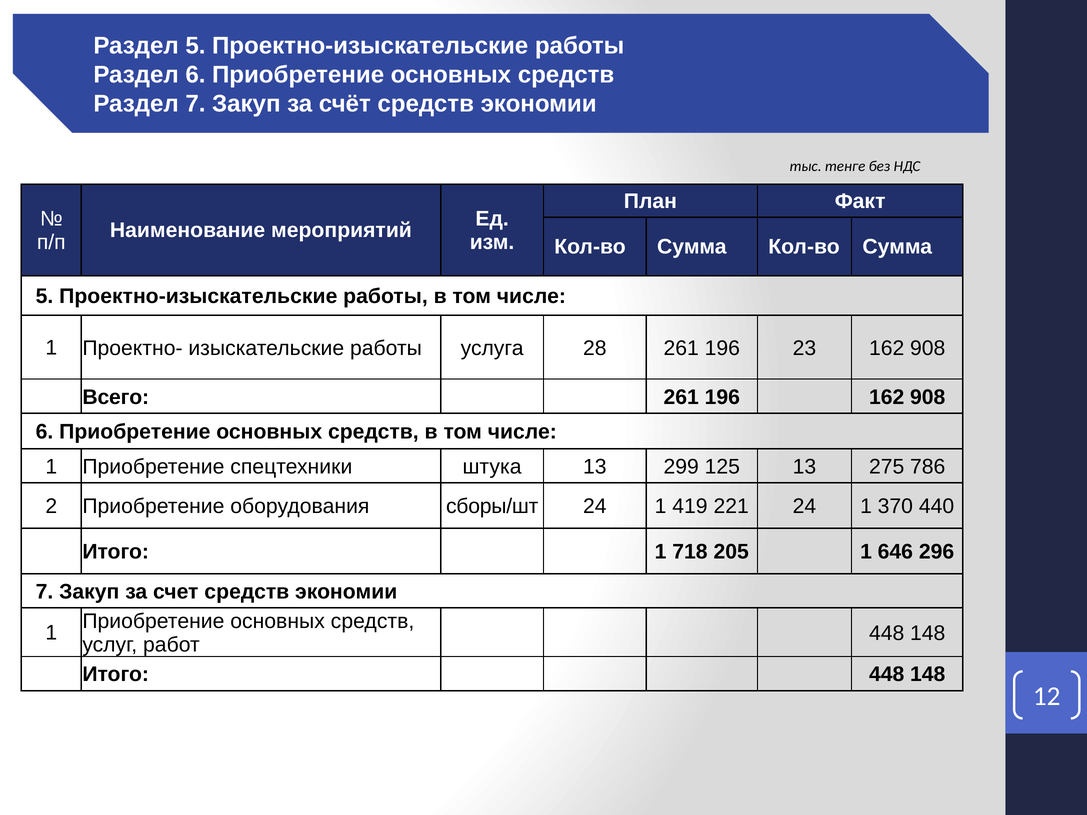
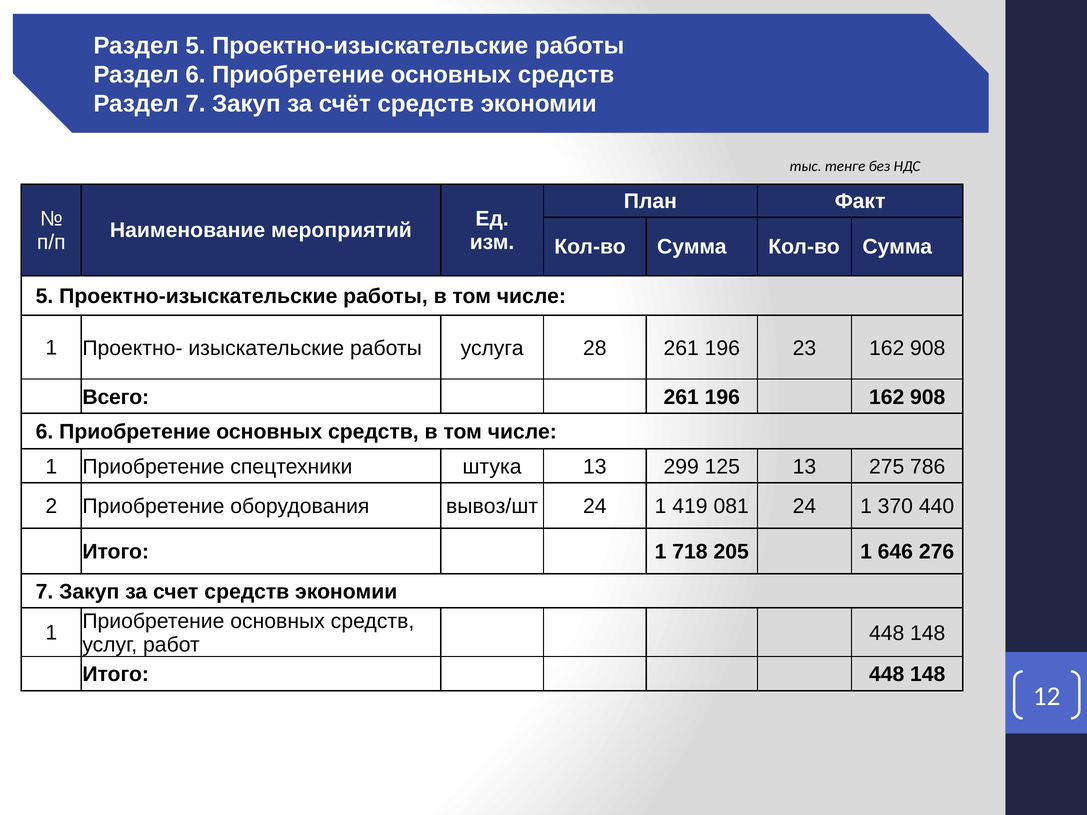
сборы/шт: сборы/шт -> вывоз/шт
221: 221 -> 081
296: 296 -> 276
